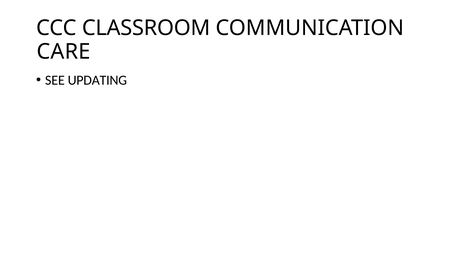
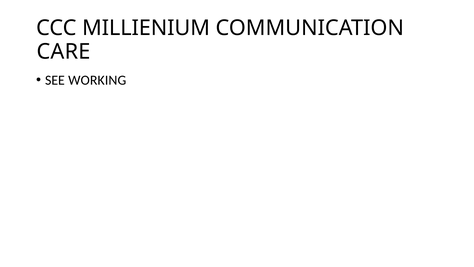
CLASSROOM: CLASSROOM -> MILLIENIUM
UPDATING: UPDATING -> WORKING
